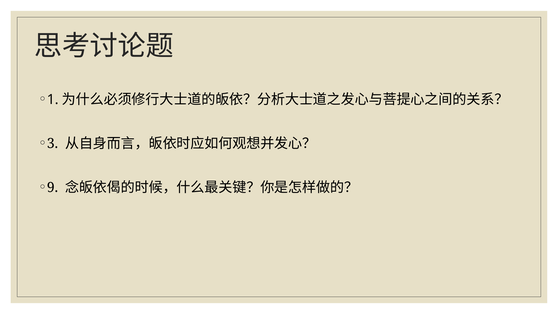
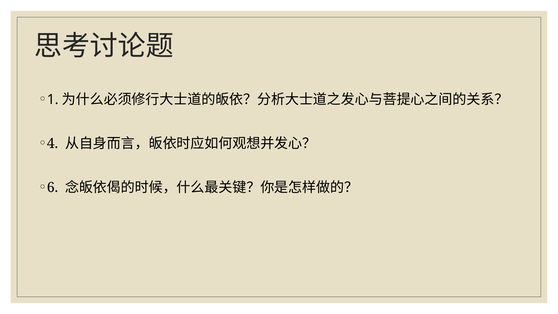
3: 3 -> 4
9: 9 -> 6
